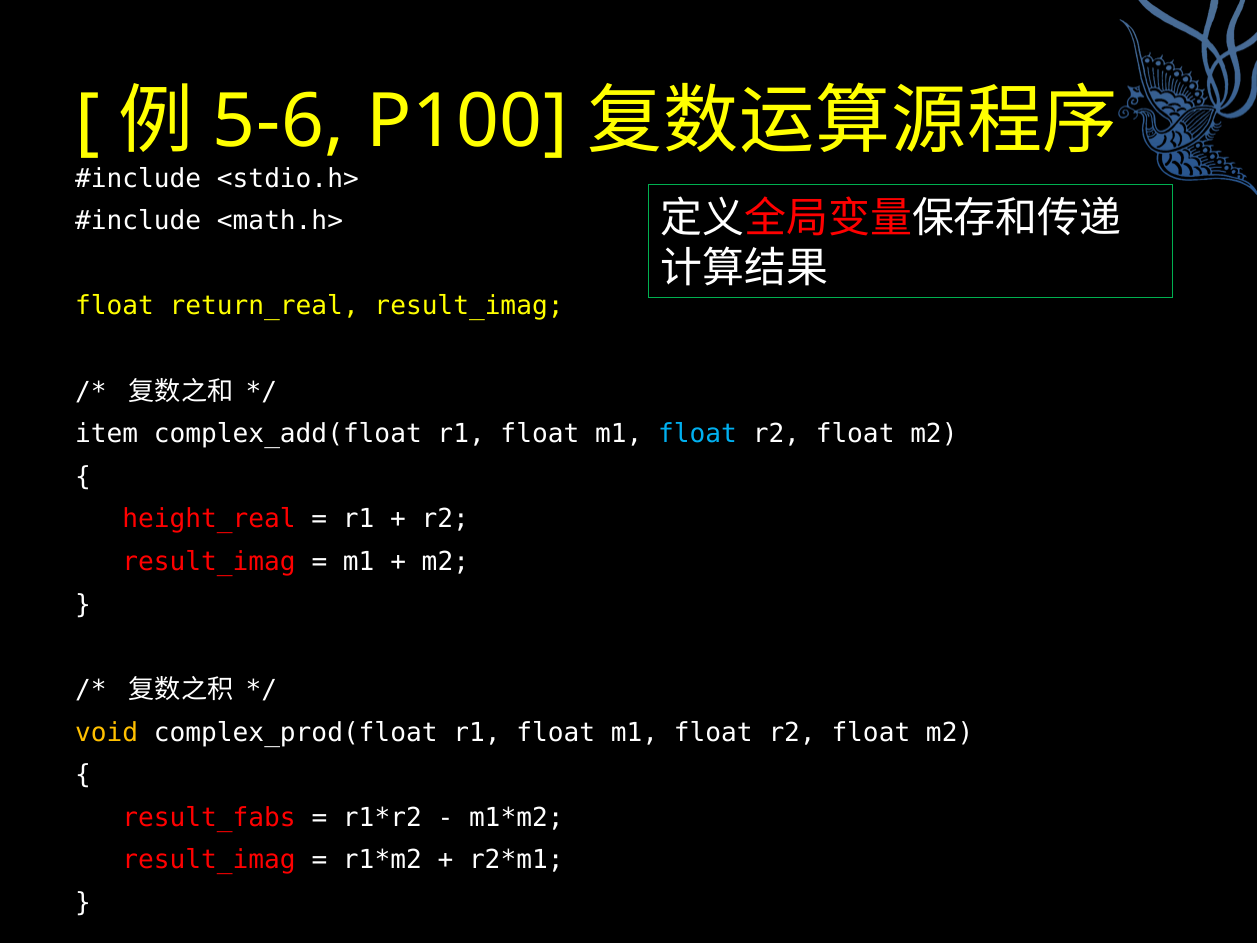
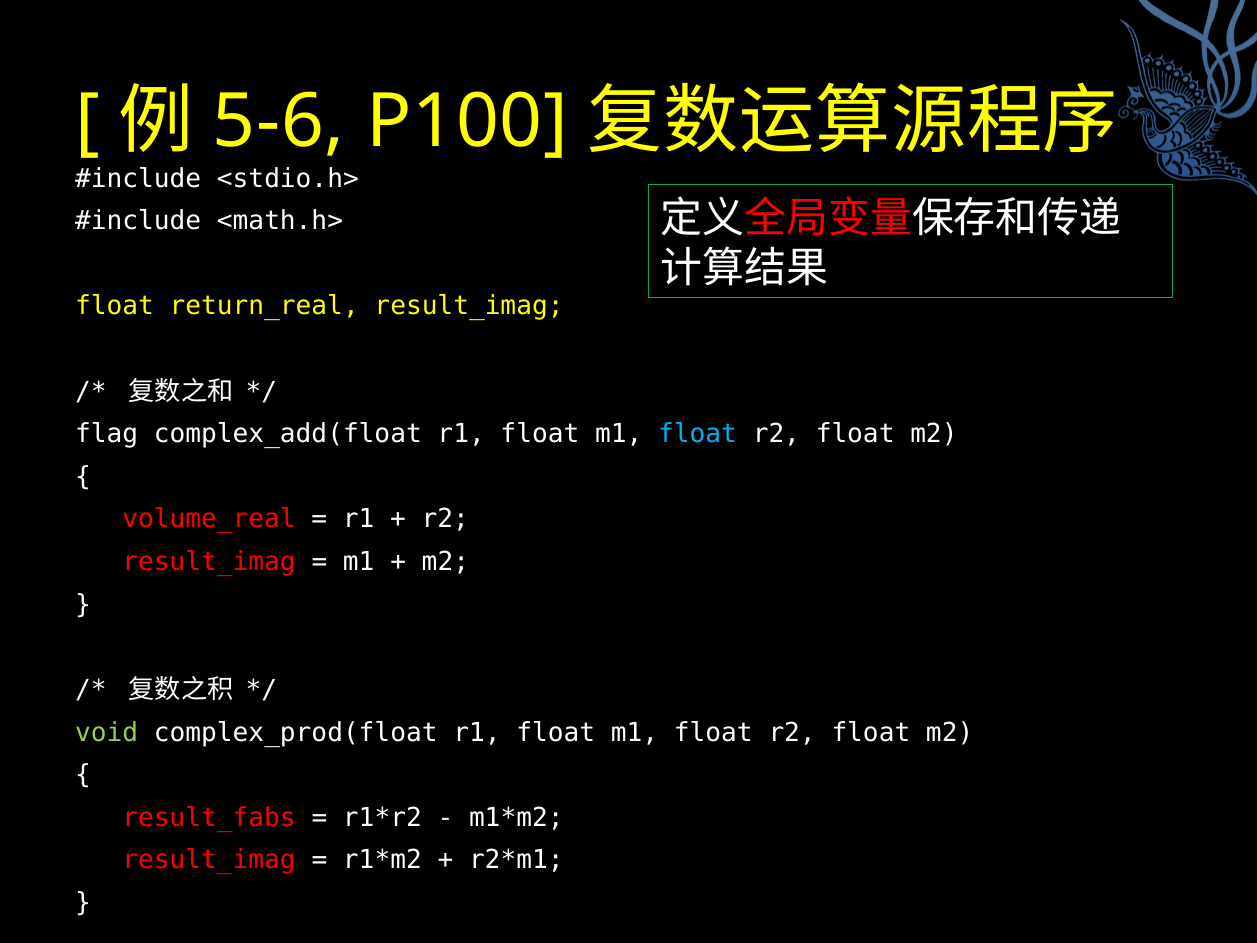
item: item -> flag
height_real: height_real -> volume_real
void colour: yellow -> light green
